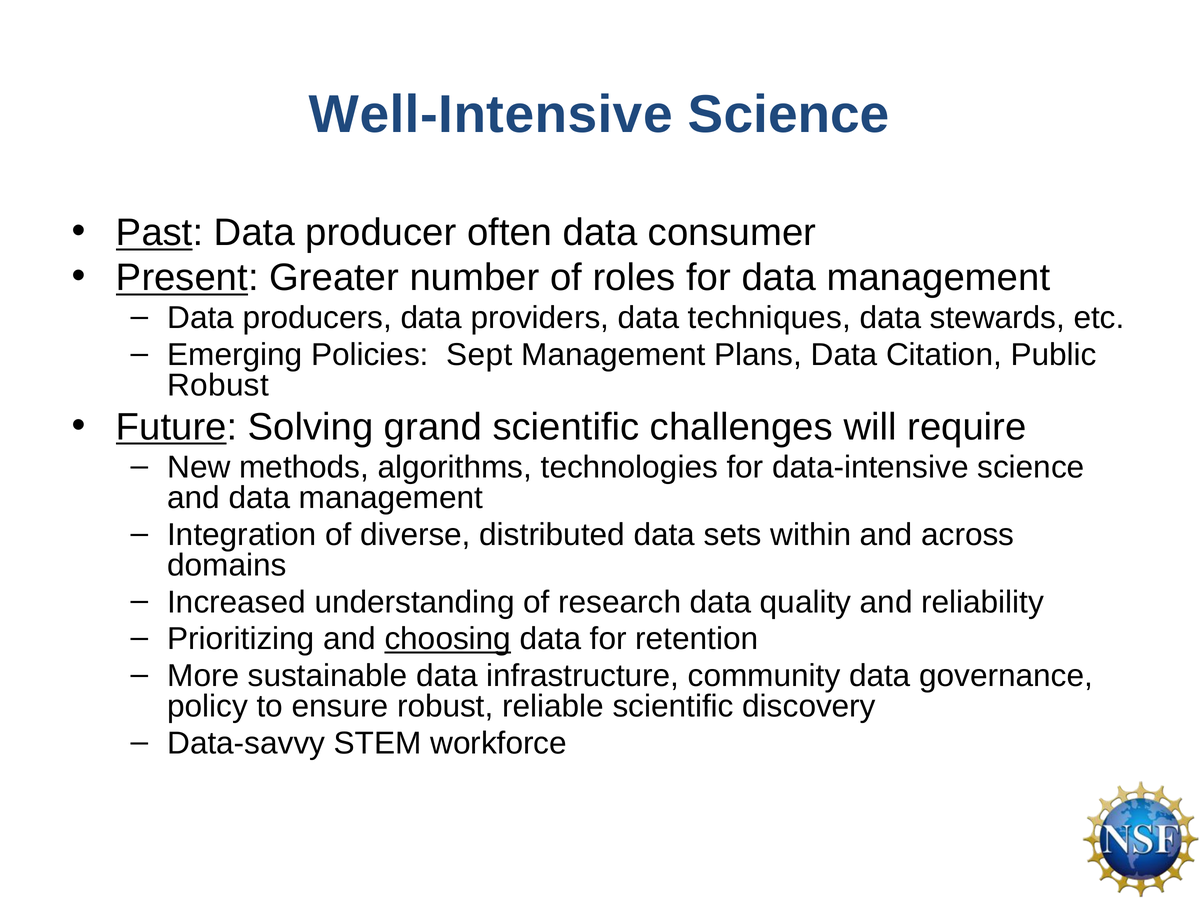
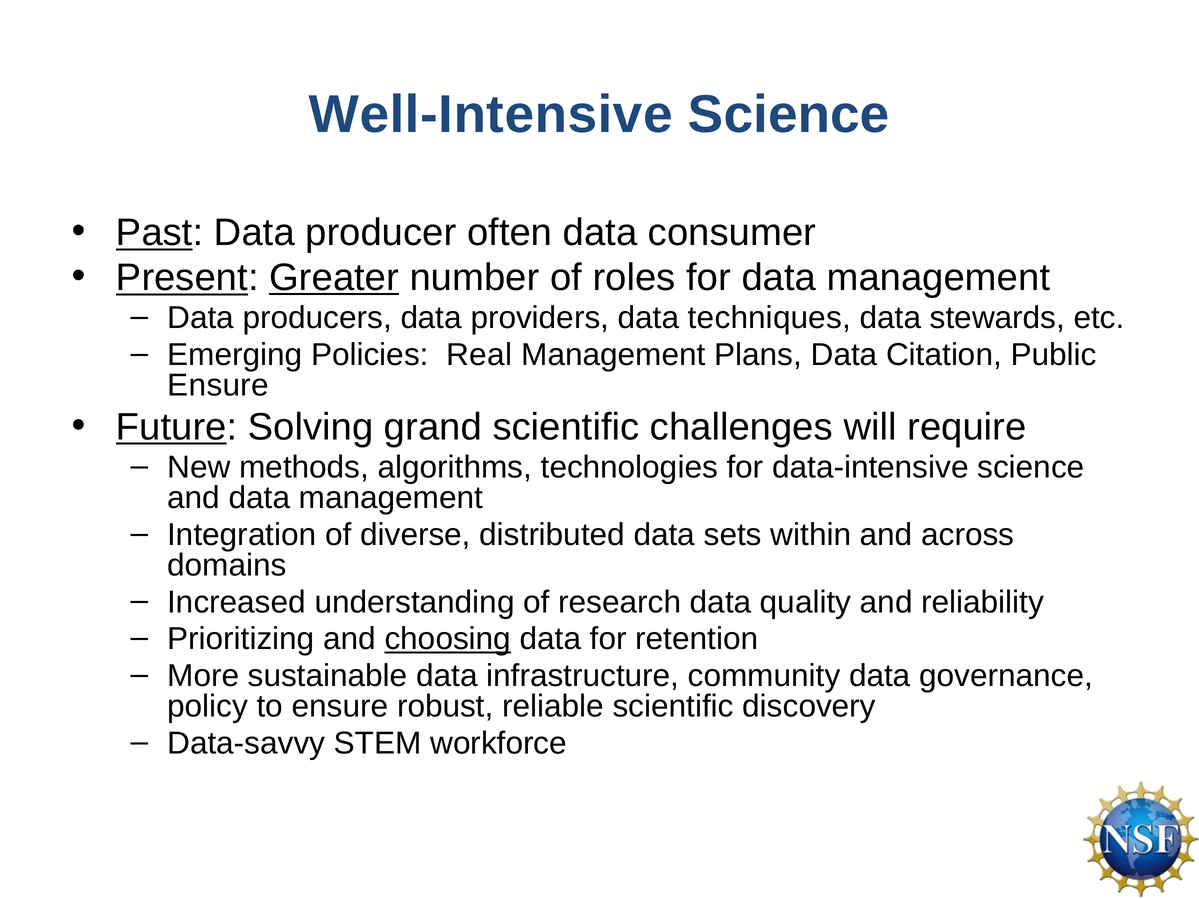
Greater underline: none -> present
Sept: Sept -> Real
Robust at (218, 385): Robust -> Ensure
